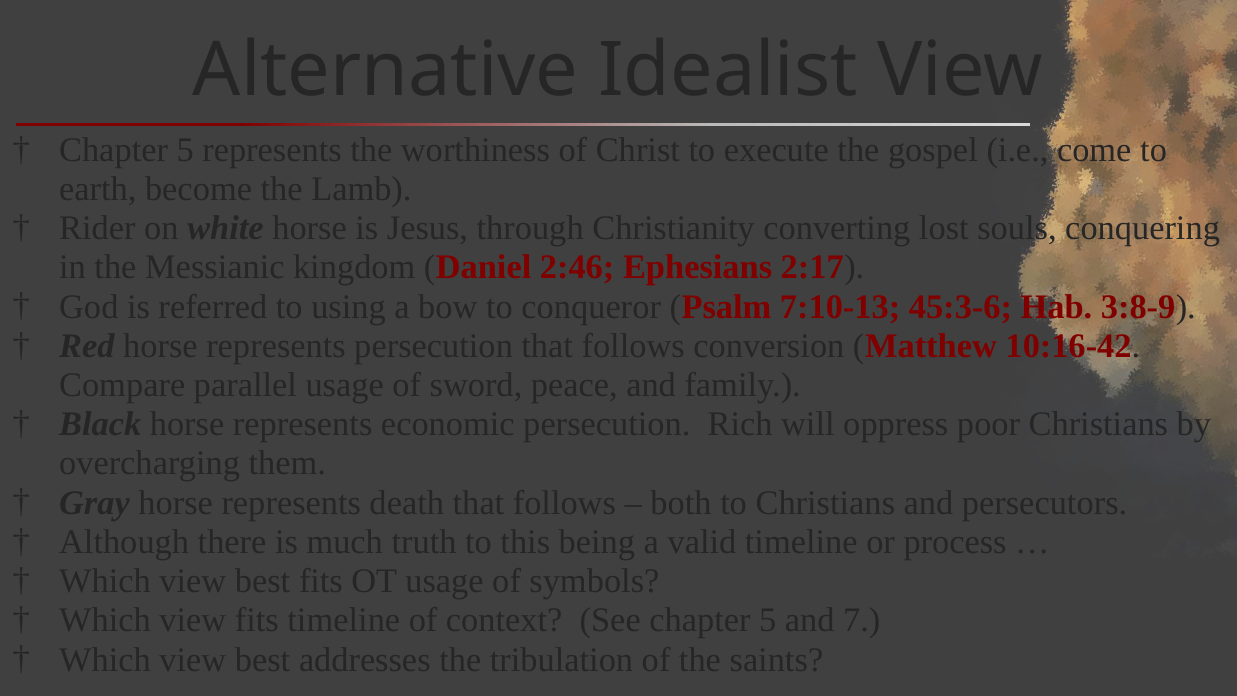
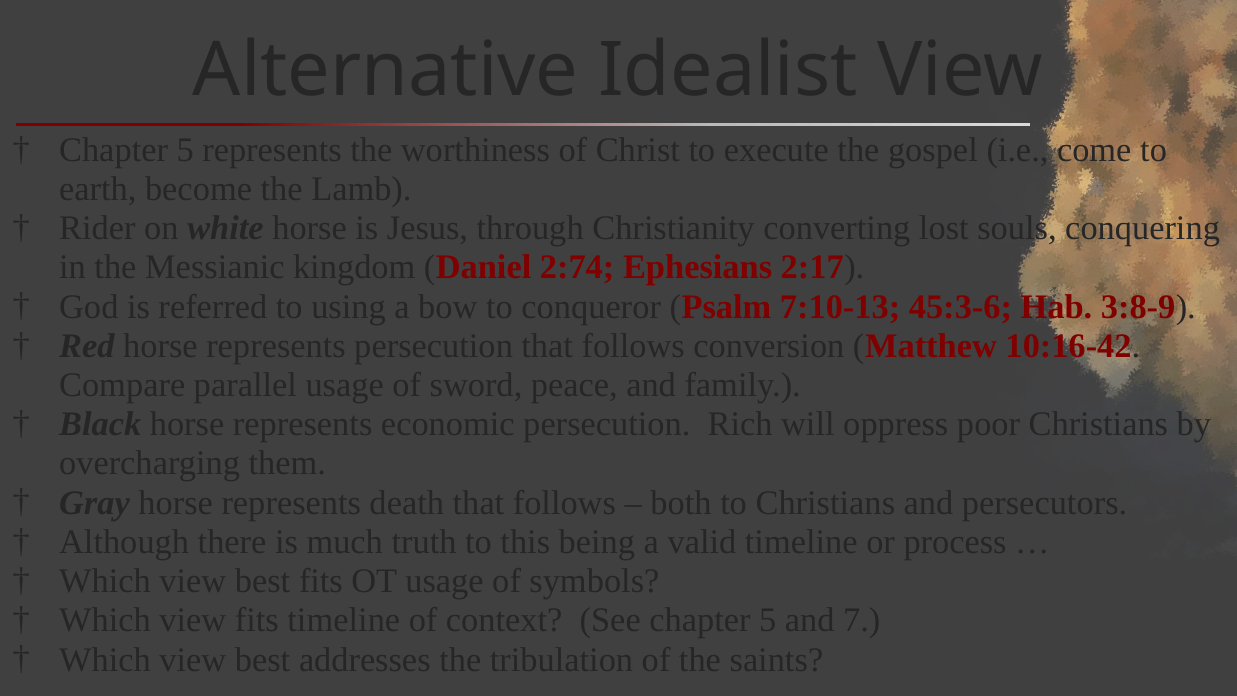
2:46: 2:46 -> 2:74
